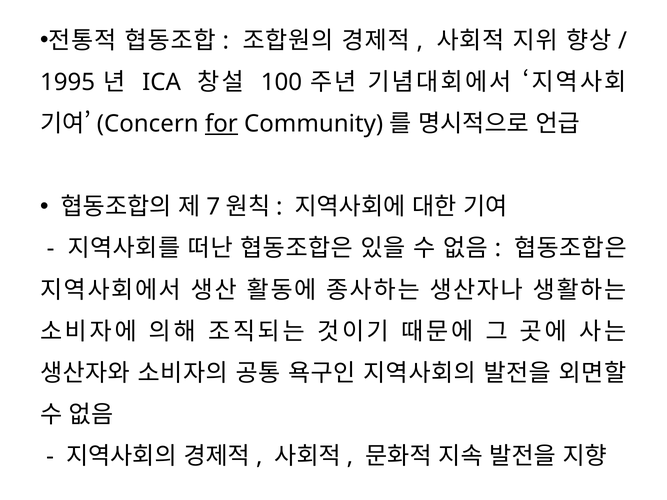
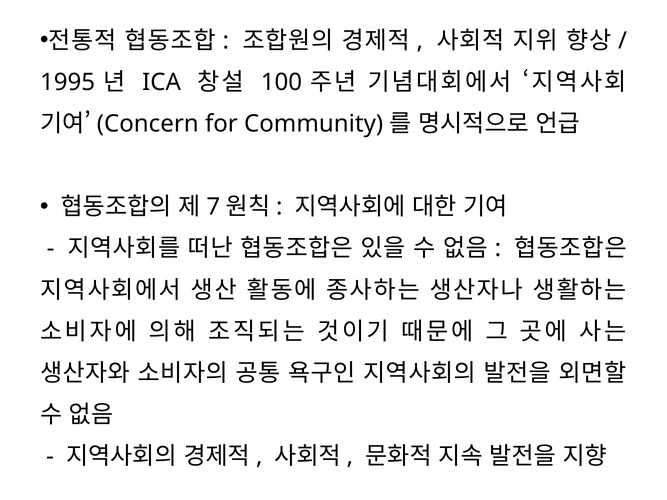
for underline: present -> none
